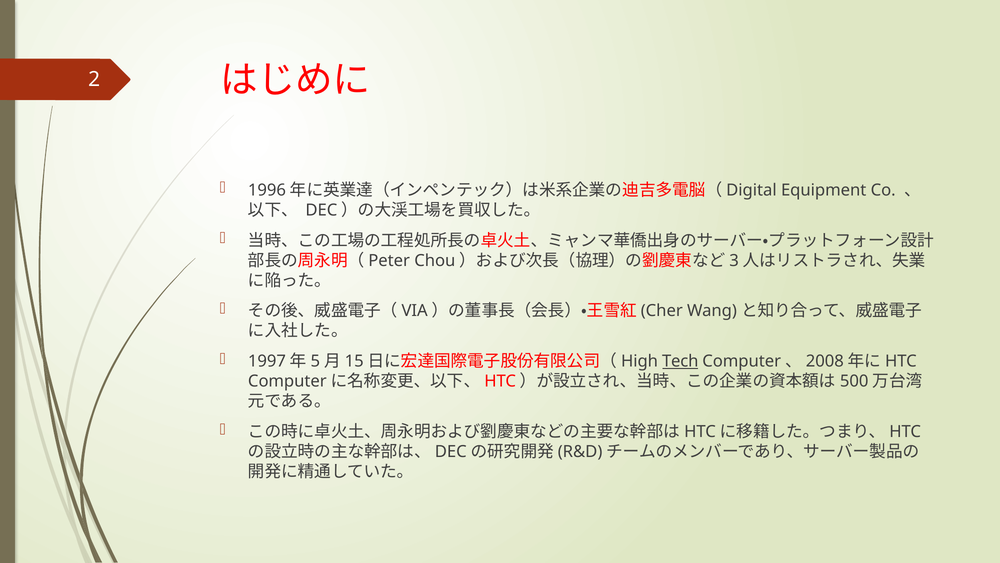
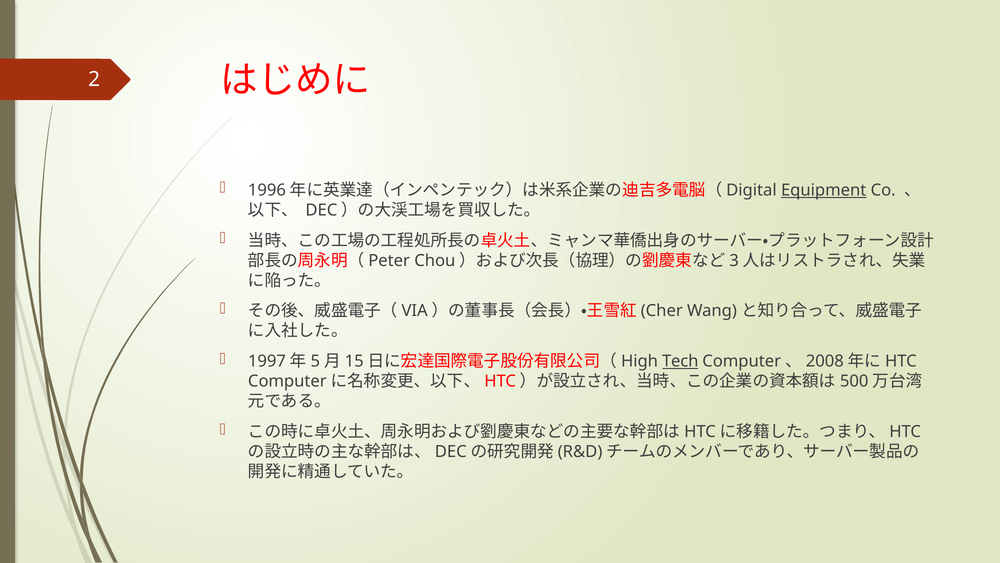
Equipment underline: none -> present
